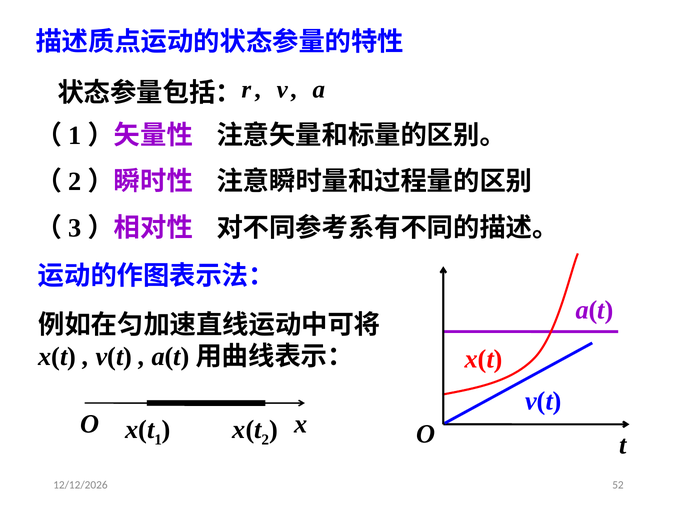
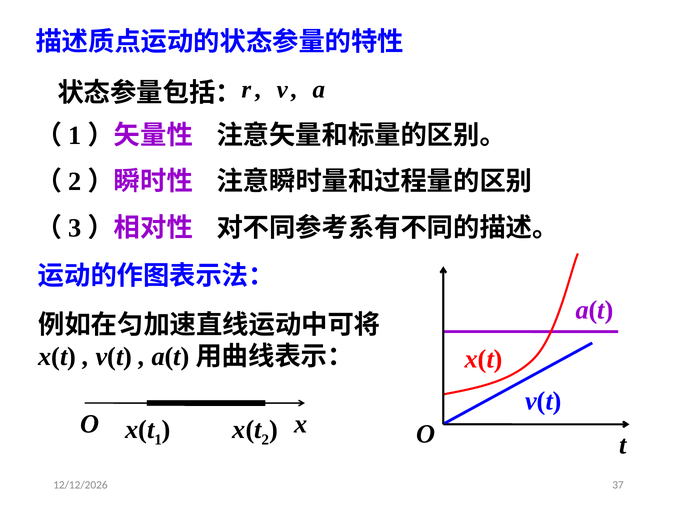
52: 52 -> 37
